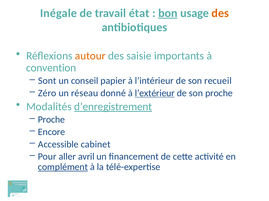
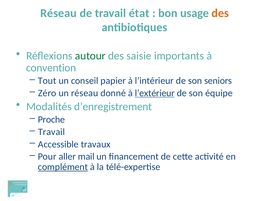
Inégale at (58, 13): Inégale -> Réseau
bon underline: present -> none
autour colour: orange -> green
Sont: Sont -> Tout
recueil: recueil -> seniors
son proche: proche -> équipe
d’enregistrement underline: present -> none
Encore at (52, 132): Encore -> Travail
cabinet: cabinet -> travaux
avril: avril -> mail
